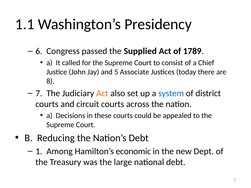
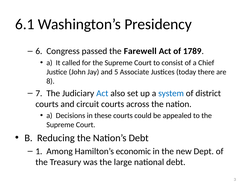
1.1: 1.1 -> 6.1
Supplied: Supplied -> Farewell
Act at (102, 93) colour: orange -> blue
